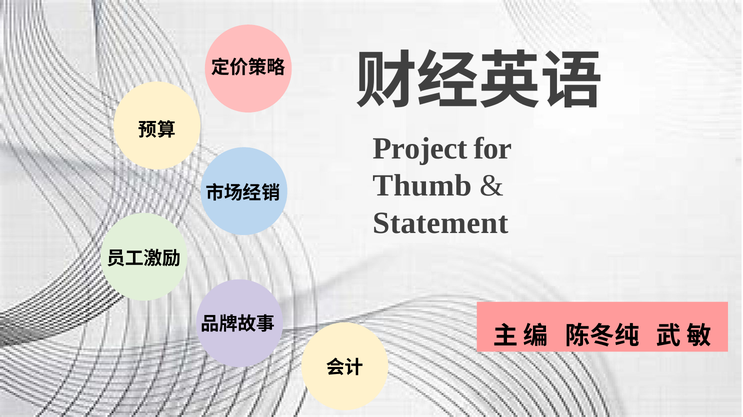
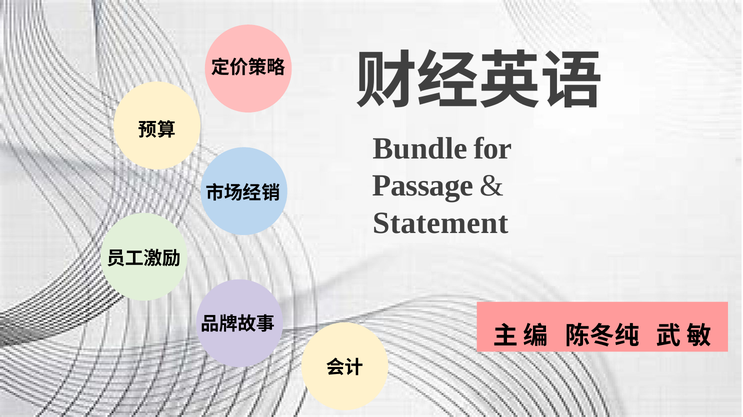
Project: Project -> Bundle
Thumb: Thumb -> Passage
